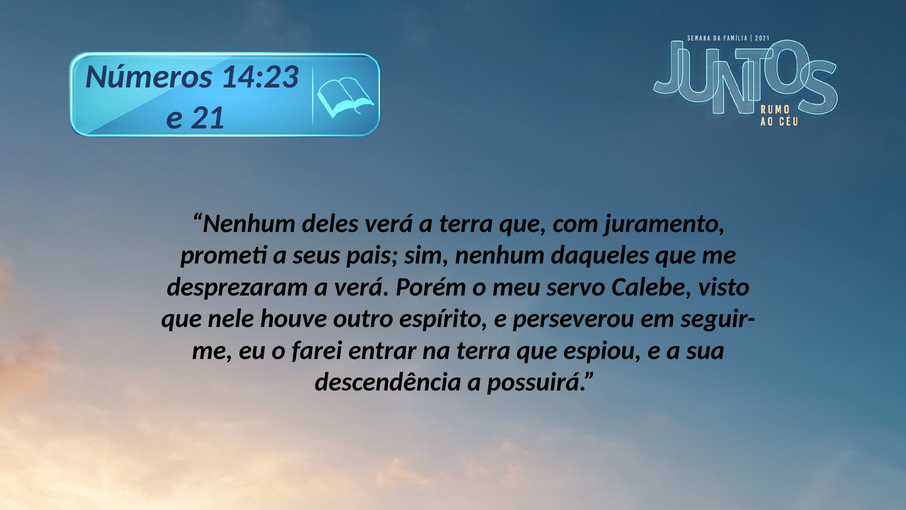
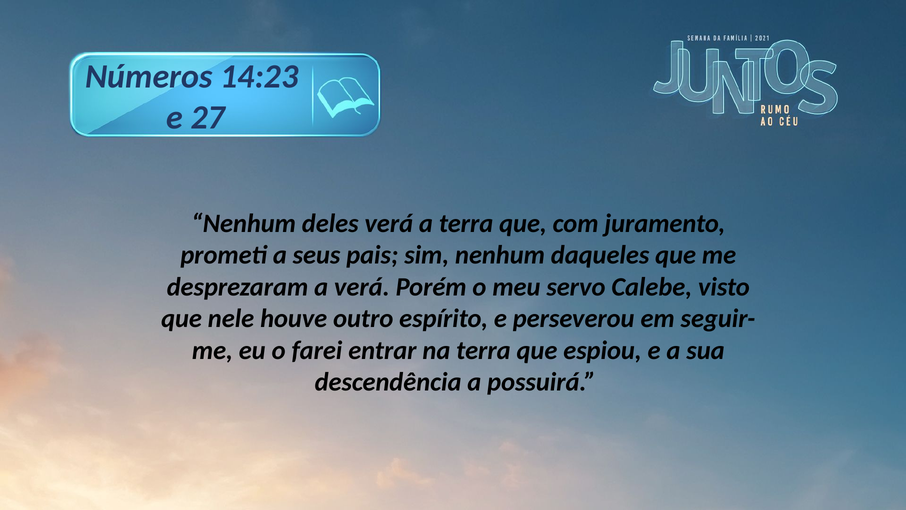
21: 21 -> 27
